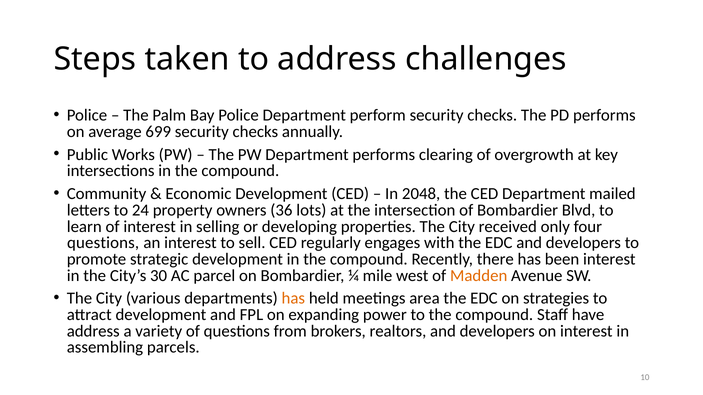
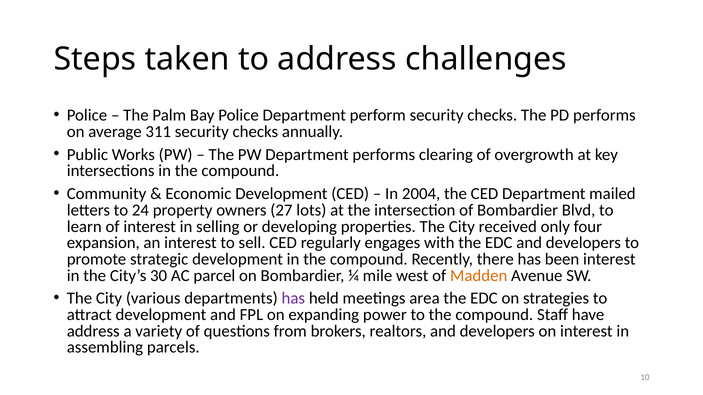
699: 699 -> 311
2048: 2048 -> 2004
36: 36 -> 27
questions at (103, 243): questions -> expansion
has at (293, 299) colour: orange -> purple
